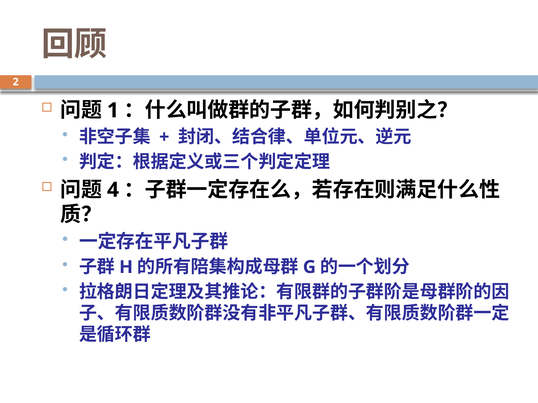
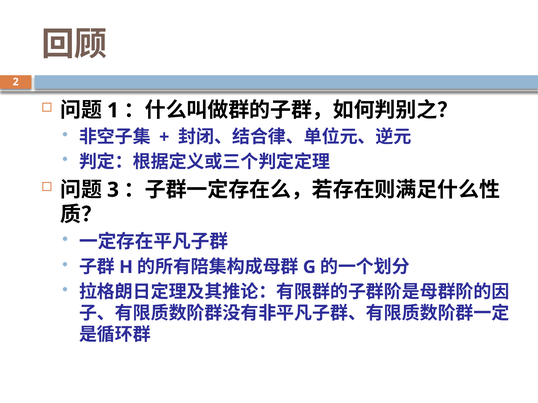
4: 4 -> 3
